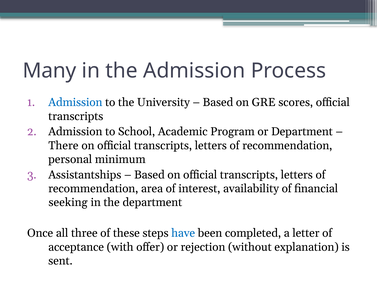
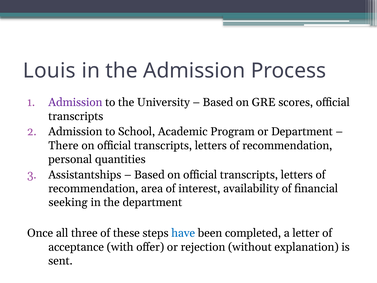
Many: Many -> Louis
Admission at (75, 102) colour: blue -> purple
minimum: minimum -> quantities
